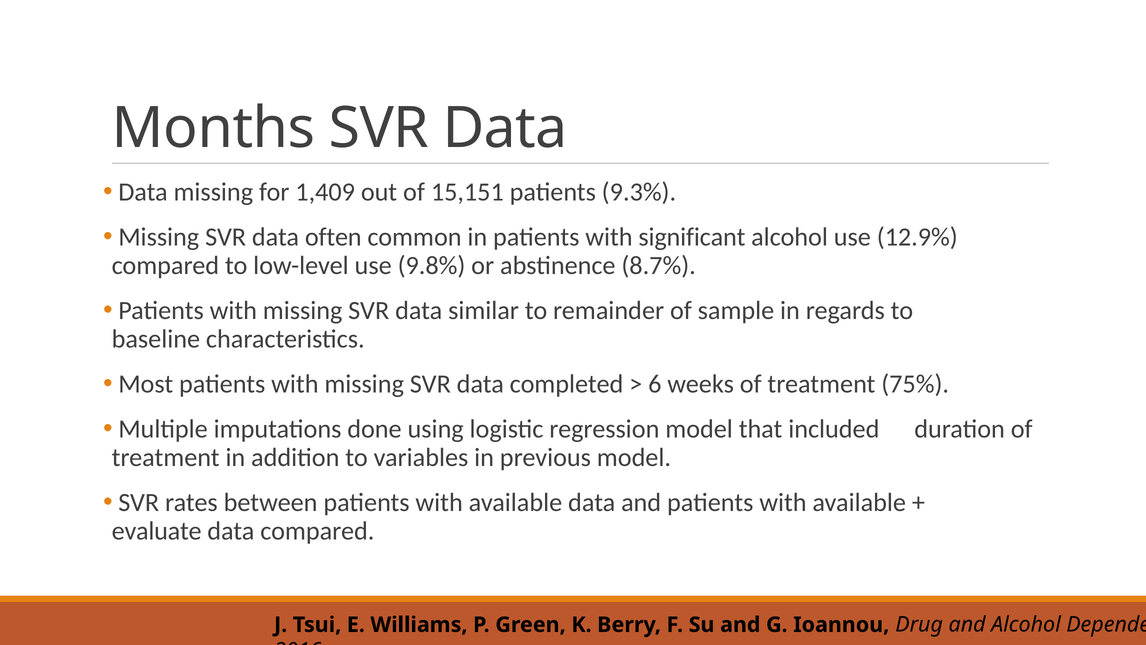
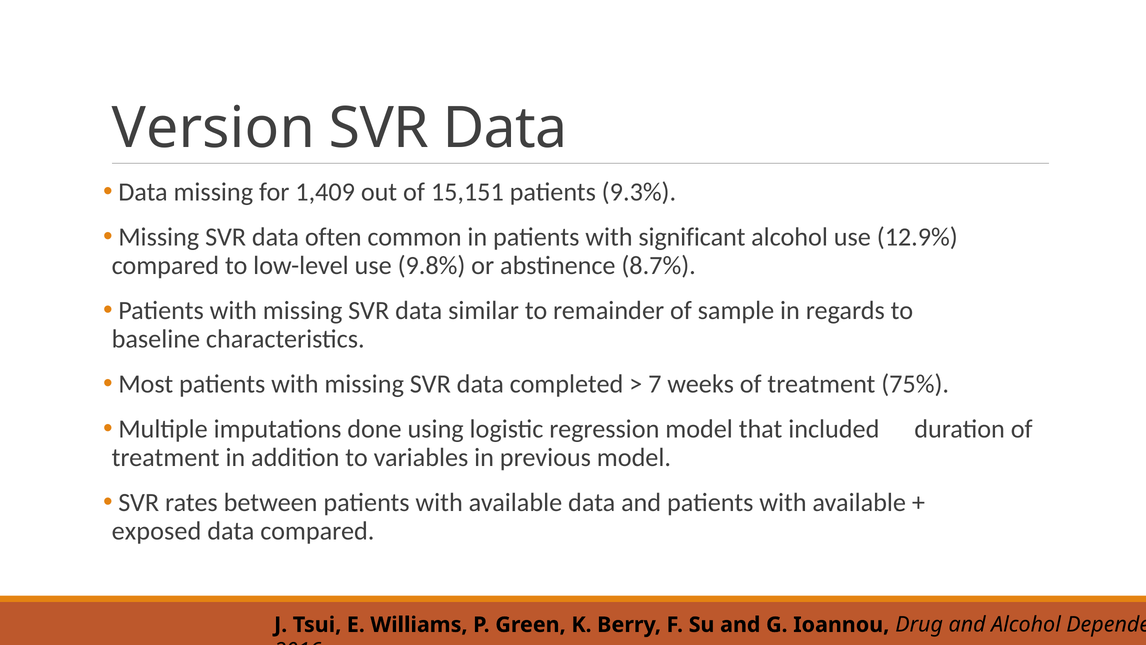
Months: Months -> Version
6: 6 -> 7
evaluate: evaluate -> exposed
